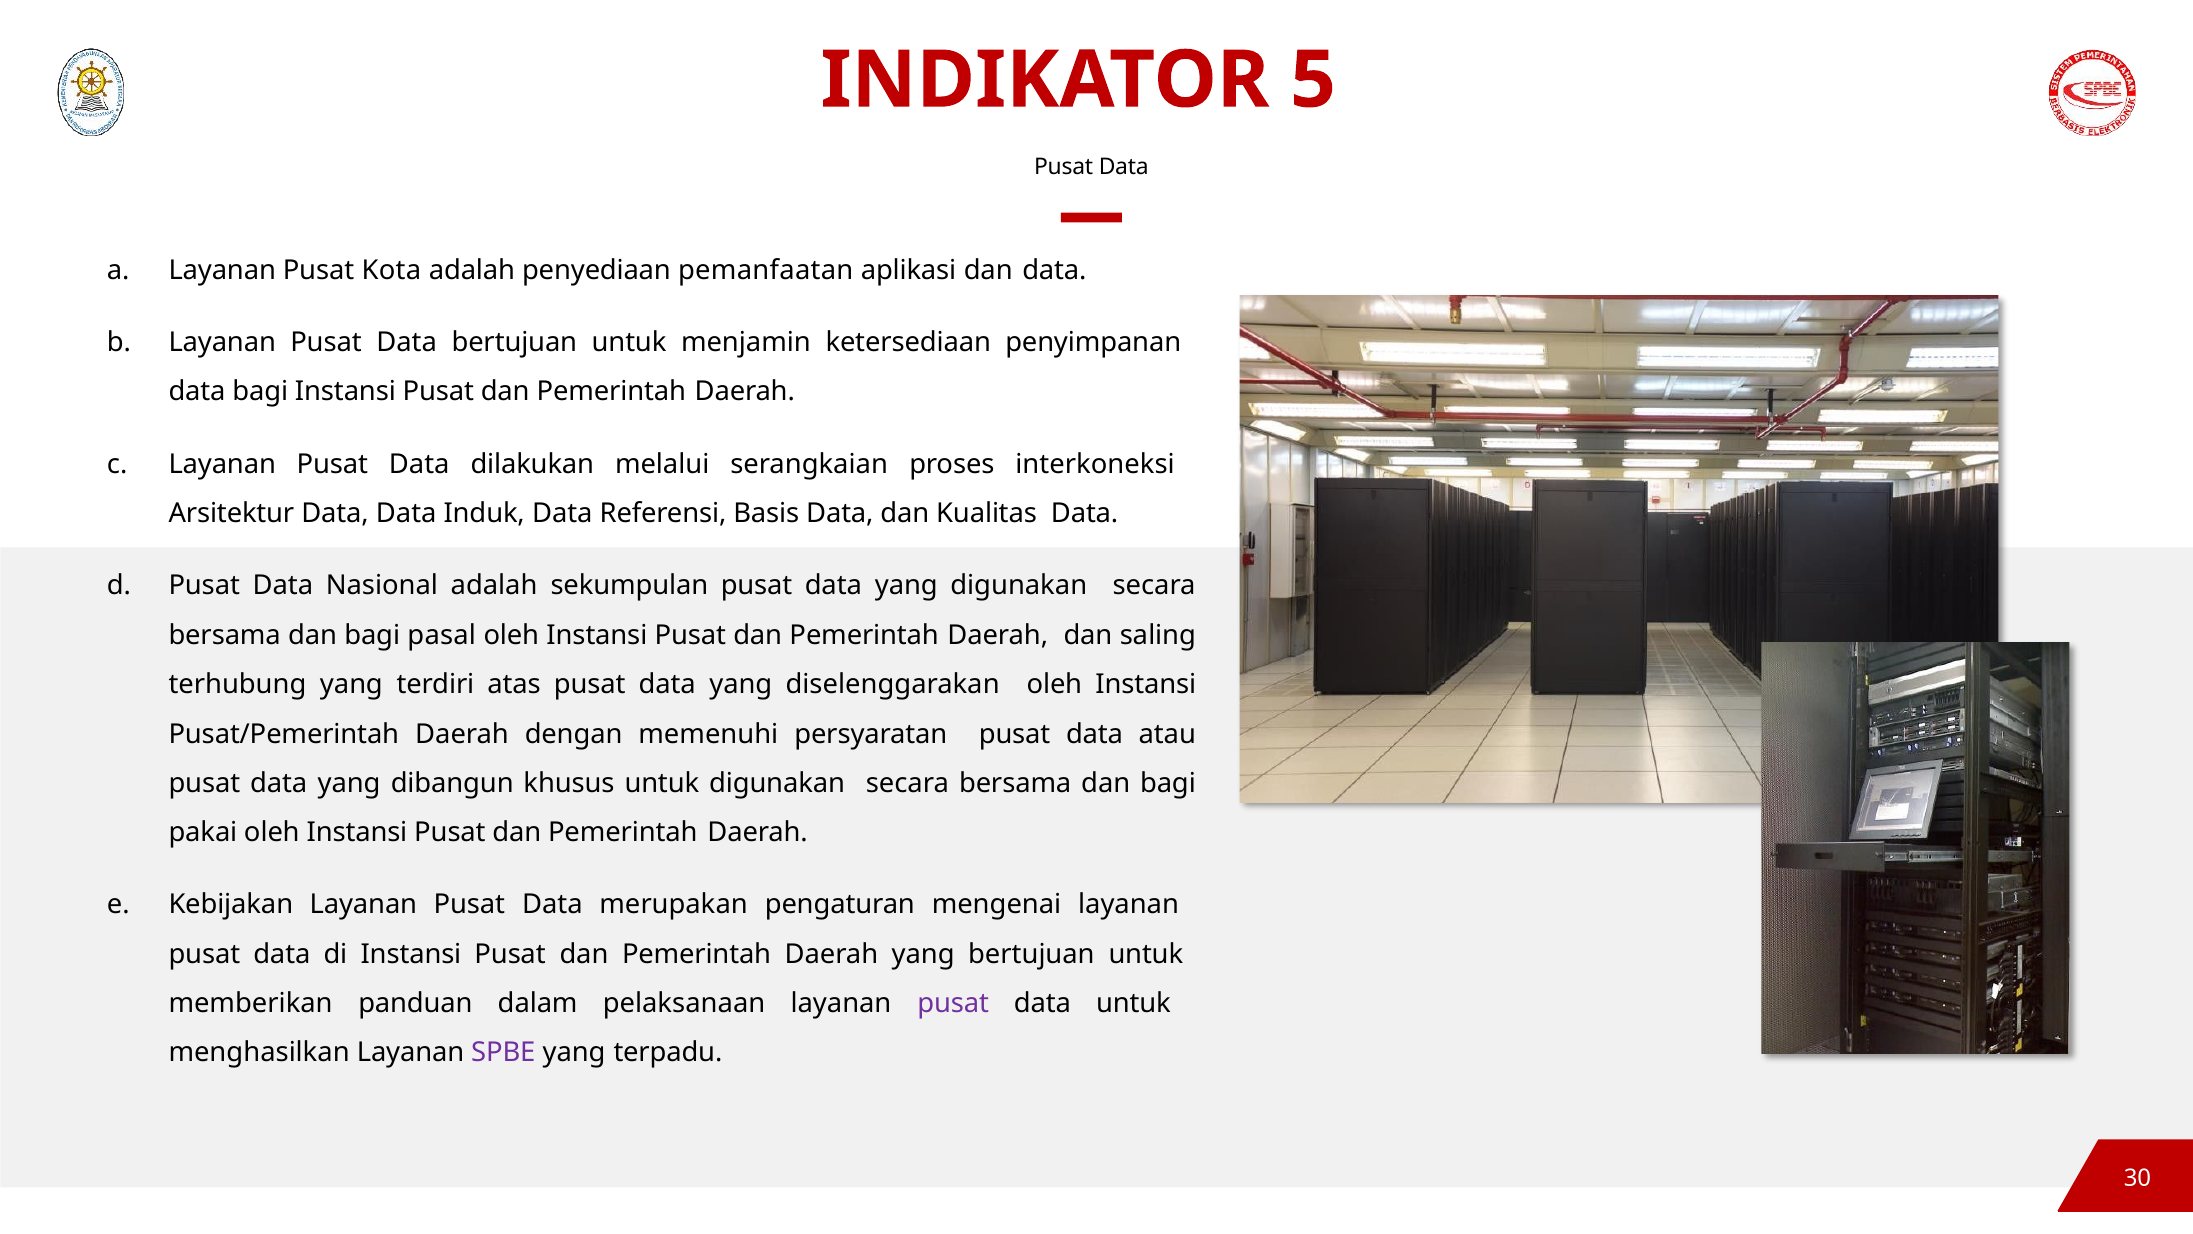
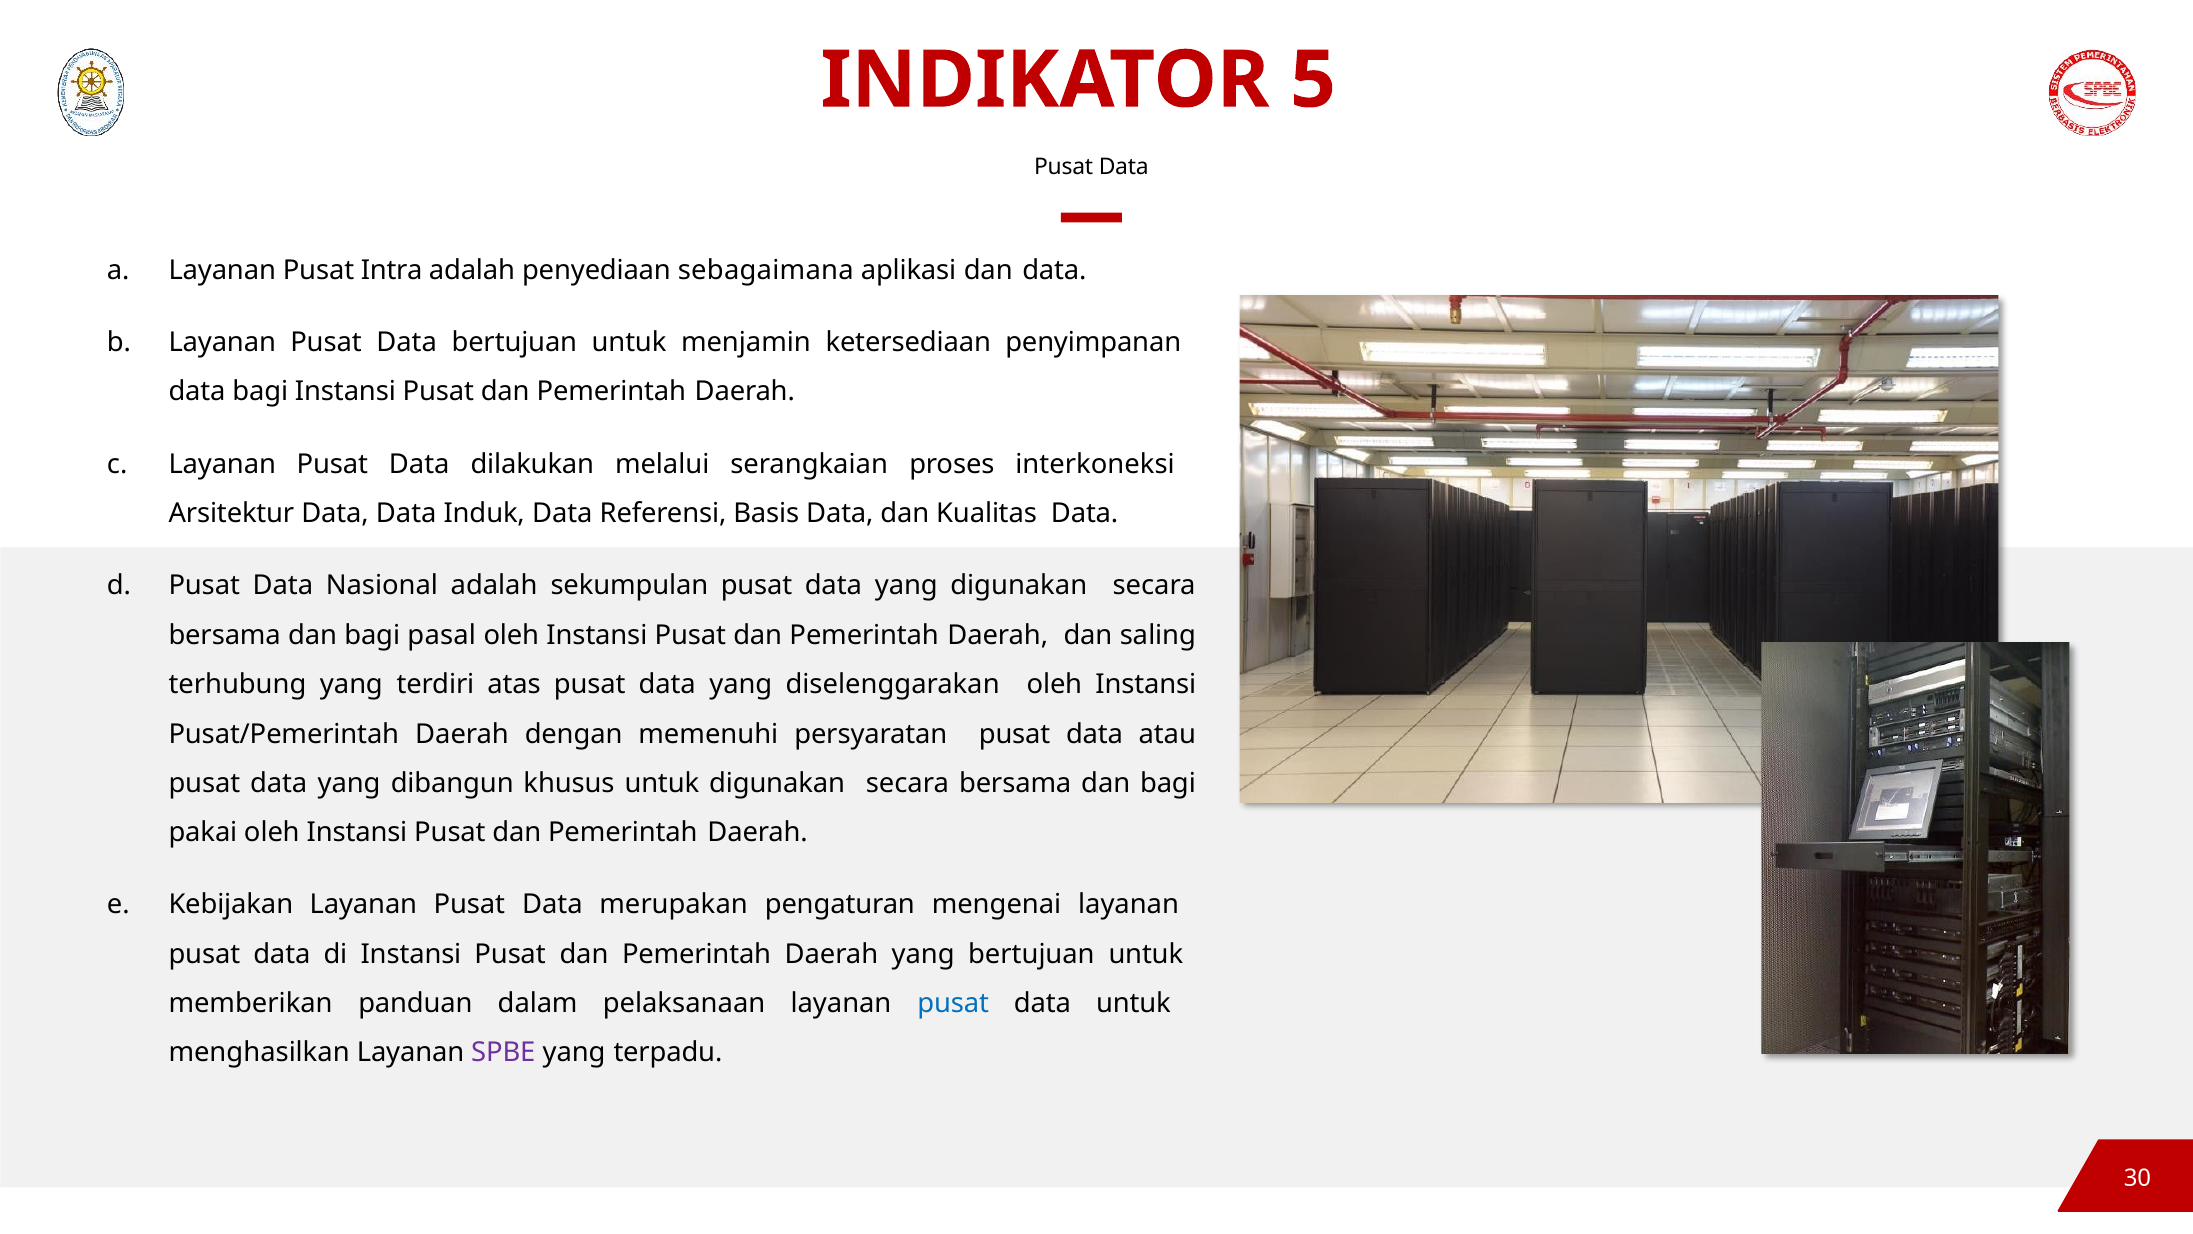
Kota: Kota -> Intra
pemanfaatan: pemanfaatan -> sebagaimana
pusat at (953, 1003) colour: purple -> blue
